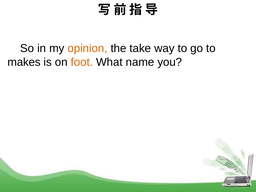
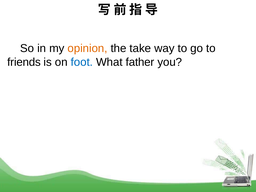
makes: makes -> friends
foot colour: orange -> blue
name: name -> father
